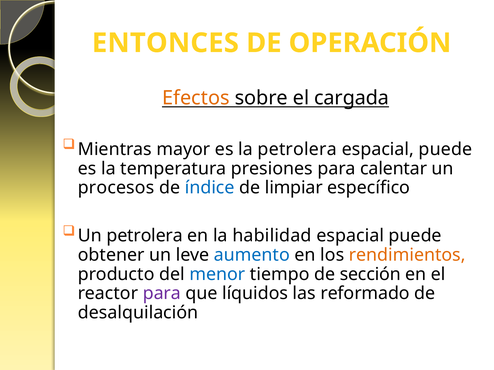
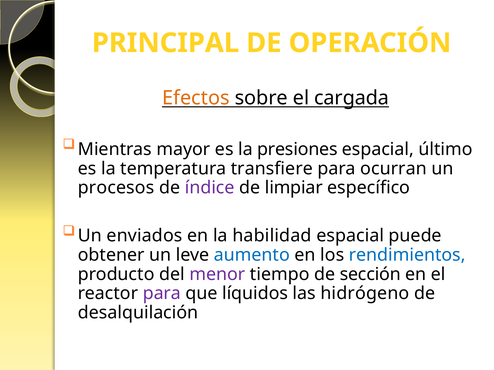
ENTONCES: ENTONCES -> PRINCIPAL
la petrolera: petrolera -> presiones
puede at (445, 149): puede -> último
presiones: presiones -> transfiere
calentar: calentar -> ocurran
índice colour: blue -> purple
Un petrolera: petrolera -> enviados
rendimientos colour: orange -> blue
menor colour: blue -> purple
reformado: reformado -> hidrógeno
